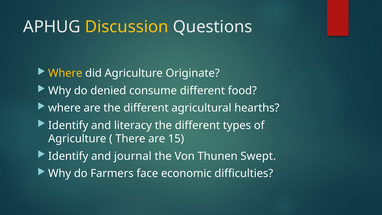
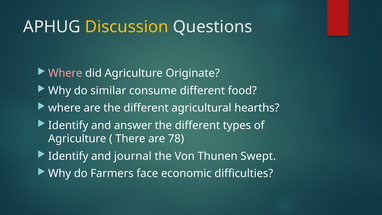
Where at (65, 73) colour: yellow -> pink
denied: denied -> similar
literacy: literacy -> answer
15: 15 -> 78
